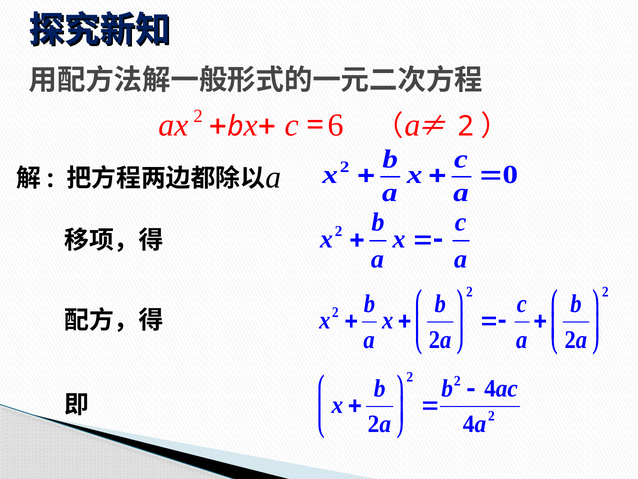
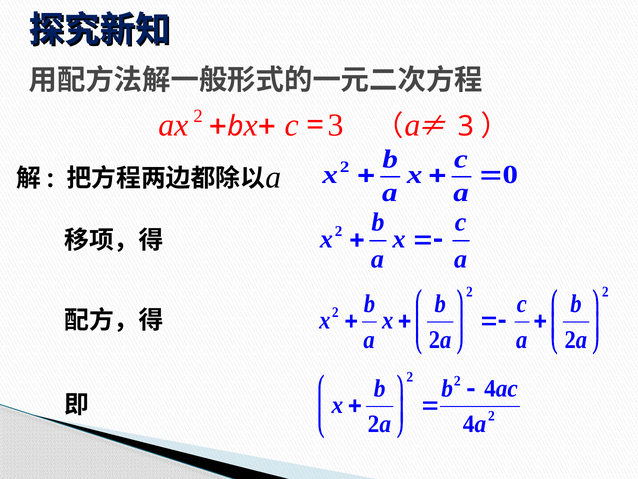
2 6: 6 -> 3
2 at (466, 126): 2 -> 3
